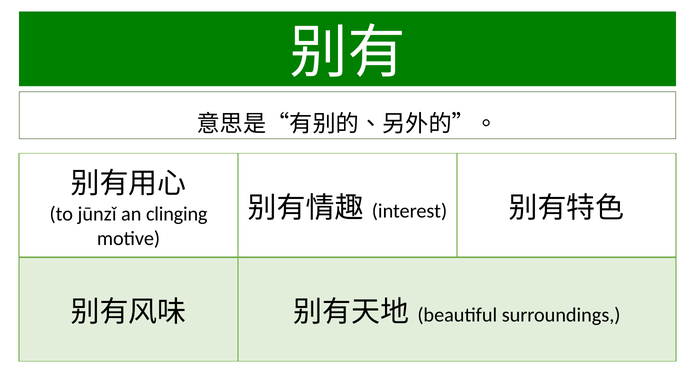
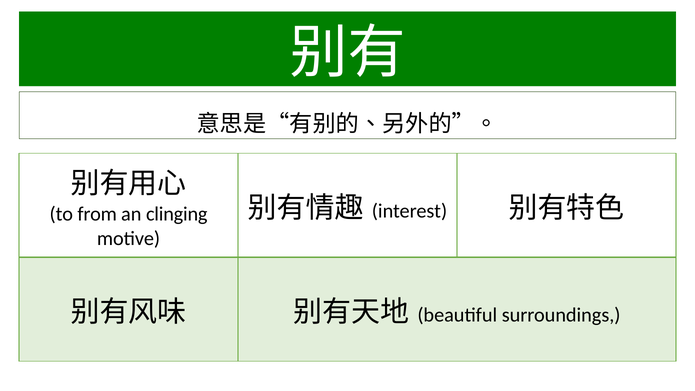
jūnzǐ: jūnzǐ -> from
